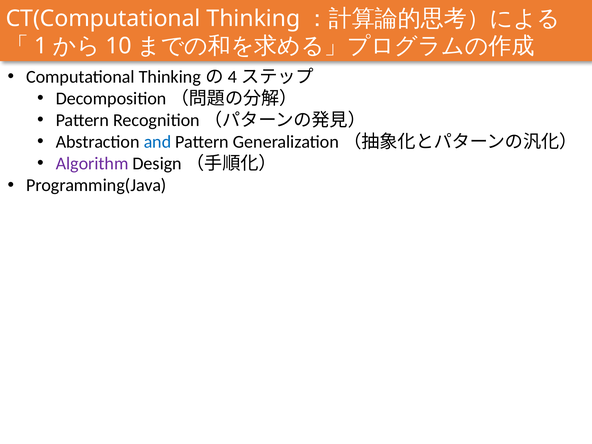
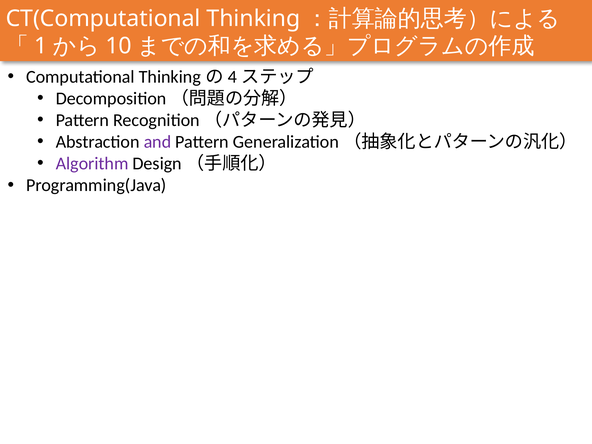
and colour: blue -> purple
